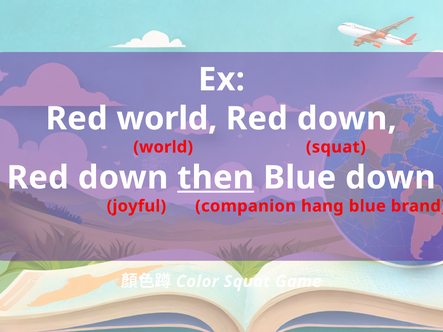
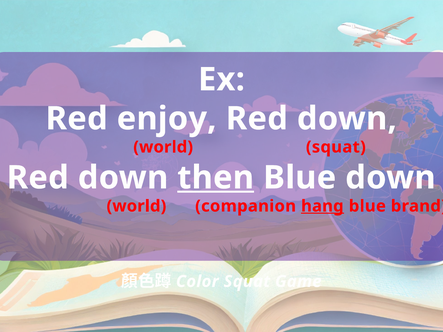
Red world: world -> enjoy
joyful at (136, 206): joyful -> world
hang underline: none -> present
